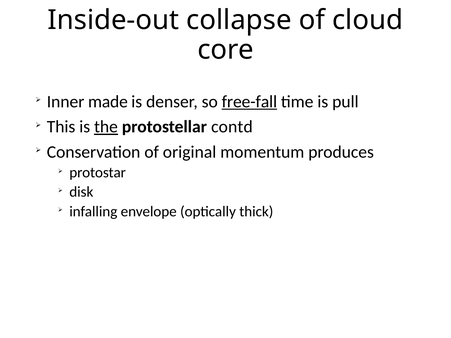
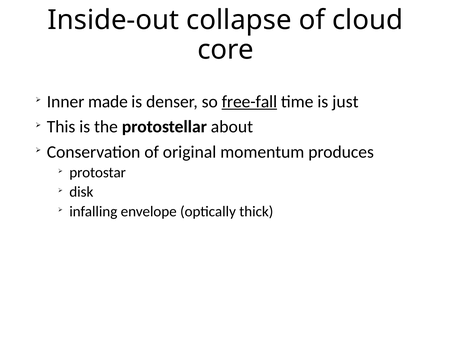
pull: pull -> just
the underline: present -> none
contd: contd -> about
